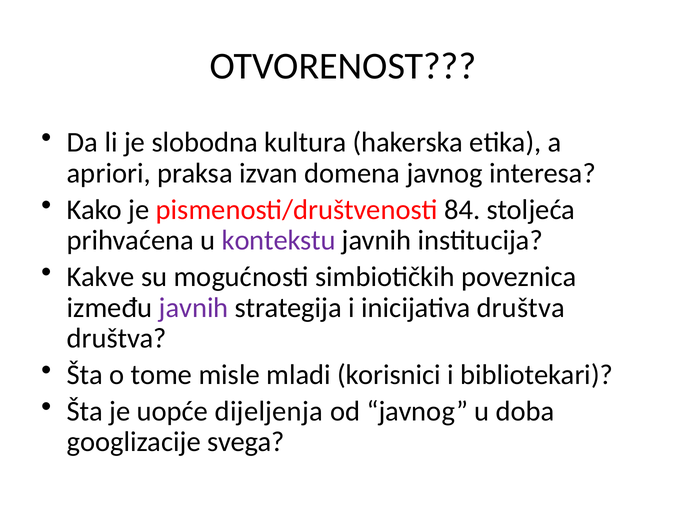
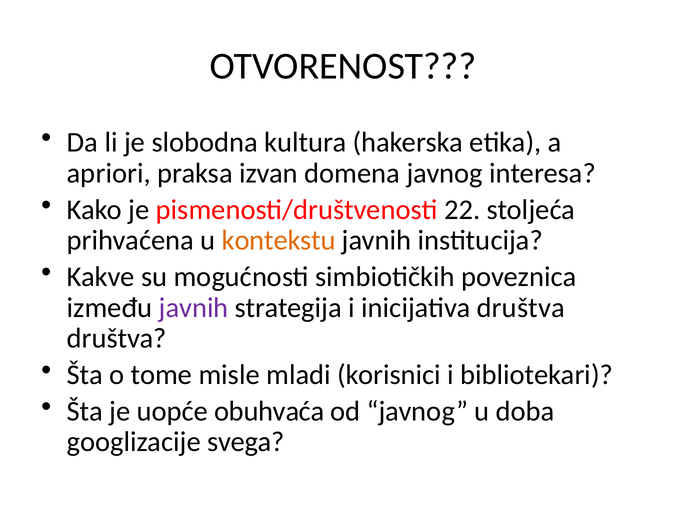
84: 84 -> 22
kontekstu colour: purple -> orange
dijeljenja: dijeljenja -> obuhvaća
